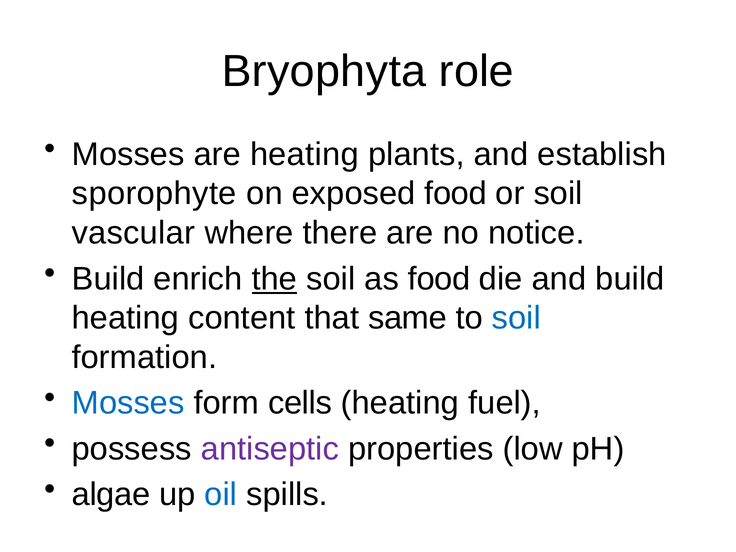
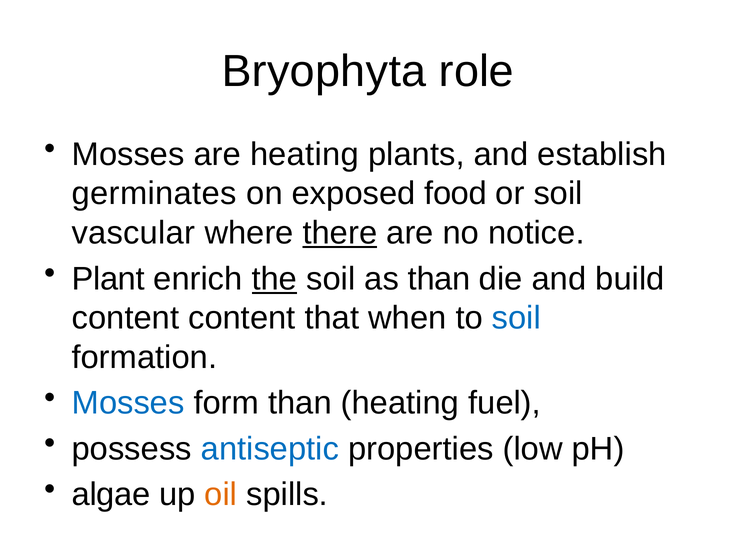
sporophyte: sporophyte -> germinates
there underline: none -> present
Build at (108, 279): Build -> Plant
as food: food -> than
heating at (125, 318): heating -> content
same: same -> when
form cells: cells -> than
antiseptic colour: purple -> blue
oil colour: blue -> orange
